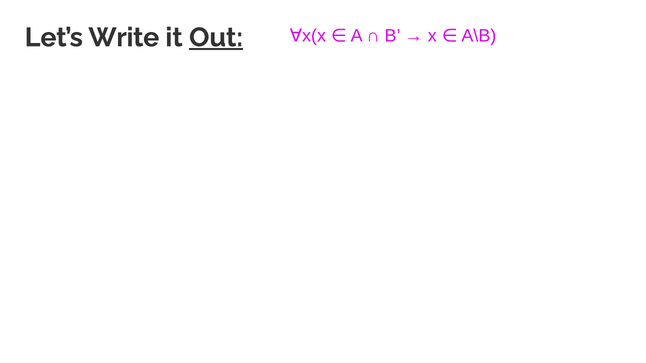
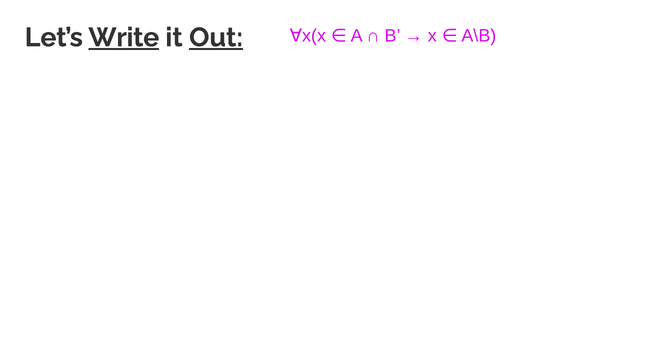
Write underline: none -> present
